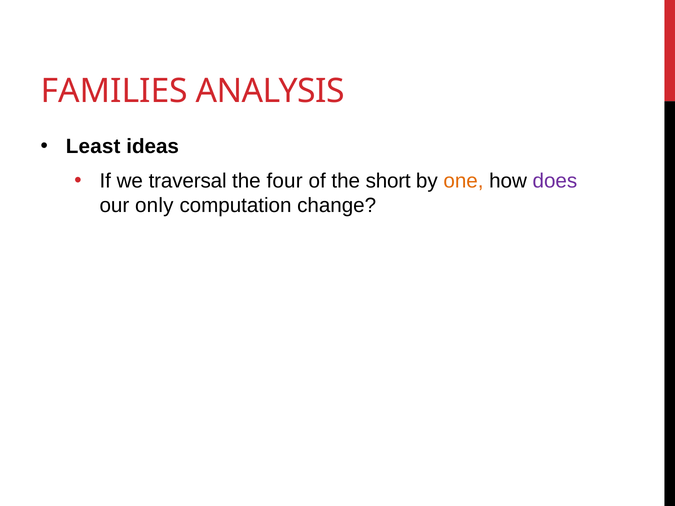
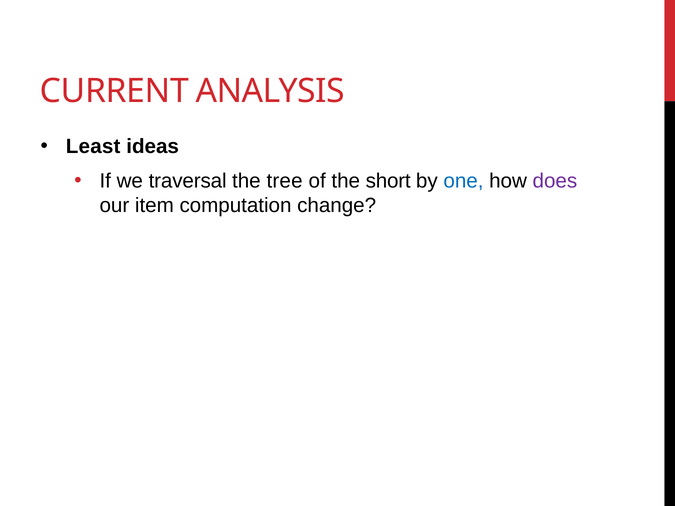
FAMILIES: FAMILIES -> CURRENT
four: four -> tree
one colour: orange -> blue
only: only -> item
